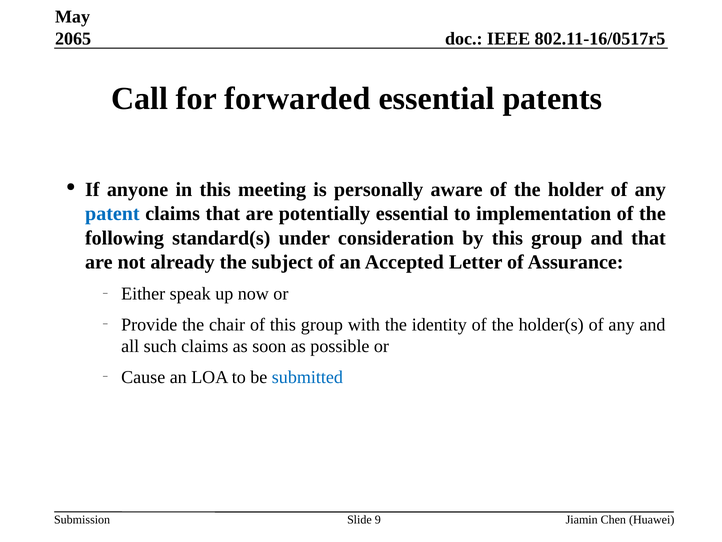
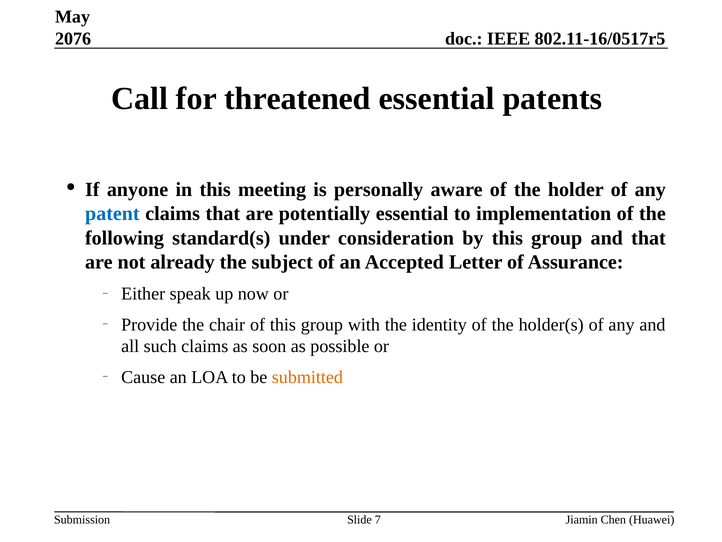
2065: 2065 -> 2076
forwarded: forwarded -> threatened
submitted colour: blue -> orange
9: 9 -> 7
